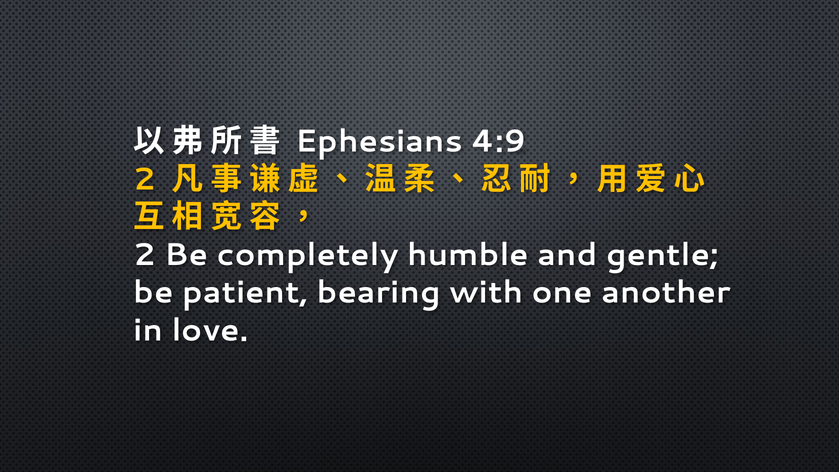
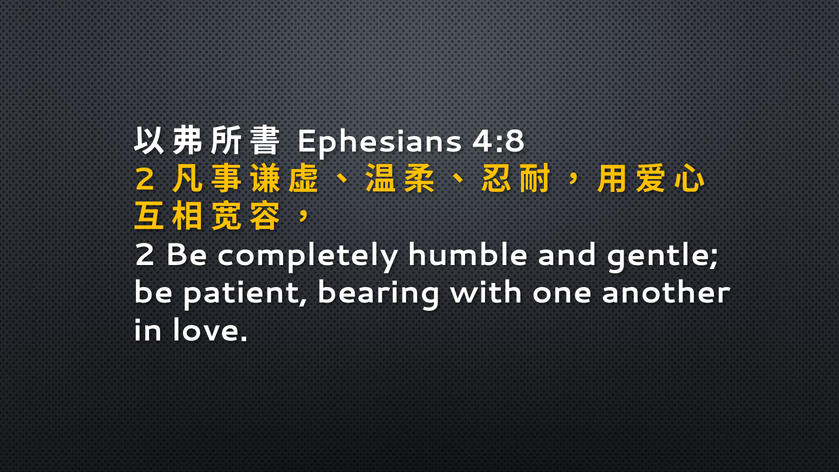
4:9: 4:9 -> 4:8
